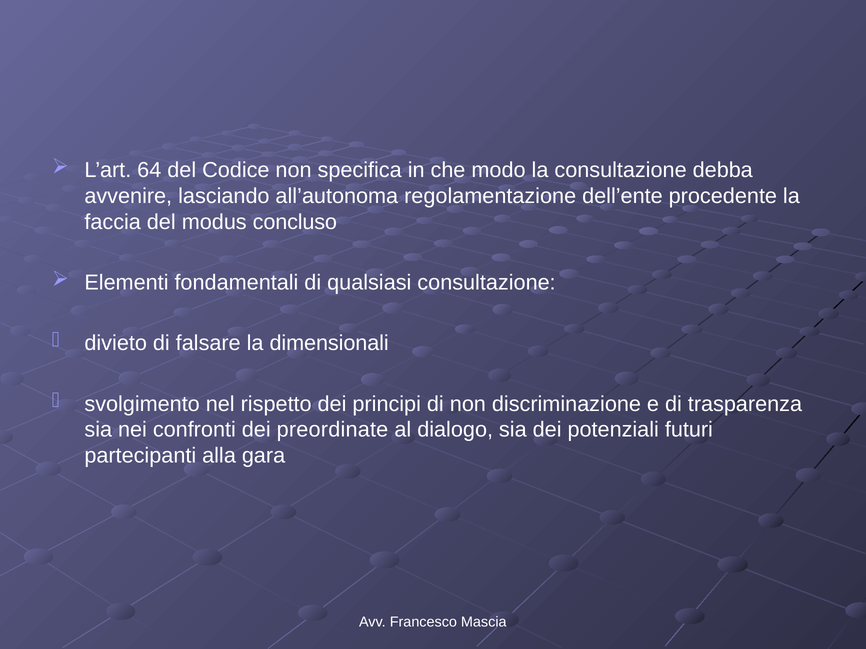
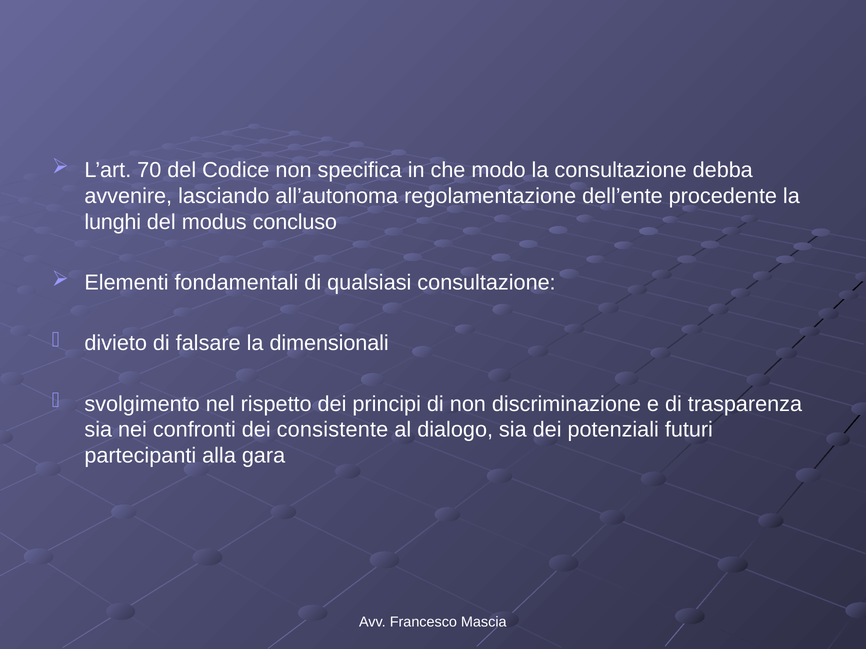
64: 64 -> 70
faccia: faccia -> lunghi
preordinate: preordinate -> consistente
